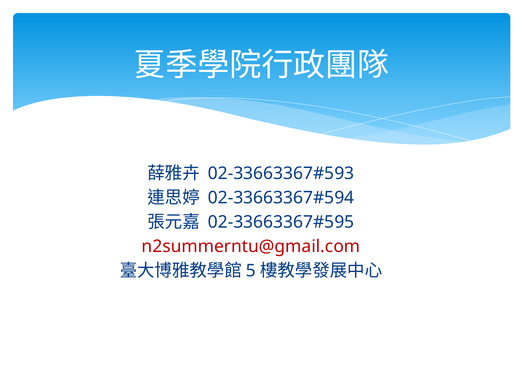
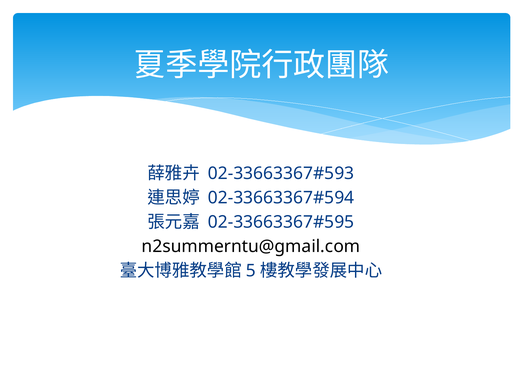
n2summerntu@gmail.com colour: red -> black
